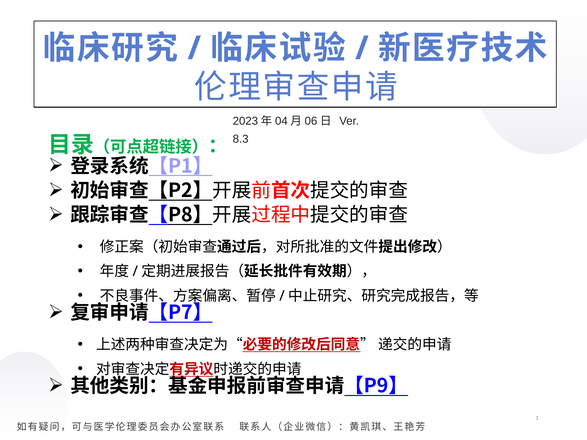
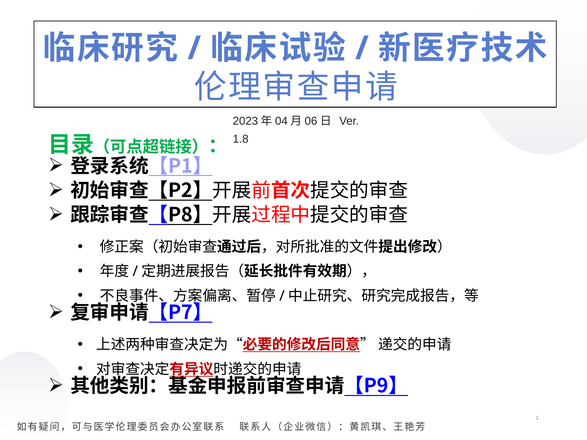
8.3: 8.3 -> 1.8
